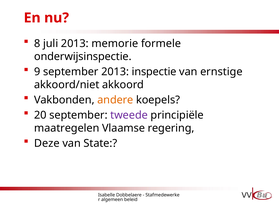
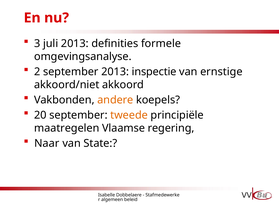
8: 8 -> 3
memorie: memorie -> definities
onderwijsinspectie: onderwijsinspectie -> omgevingsanalyse
9: 9 -> 2
tweede colour: purple -> orange
Deze: Deze -> Naar
